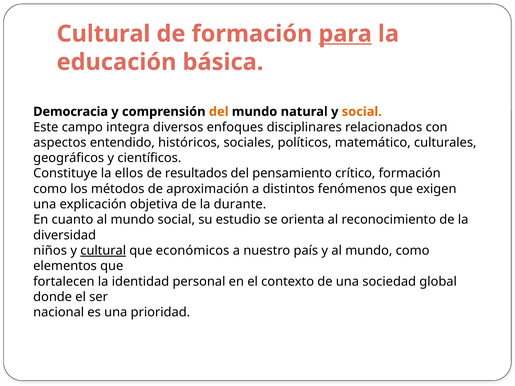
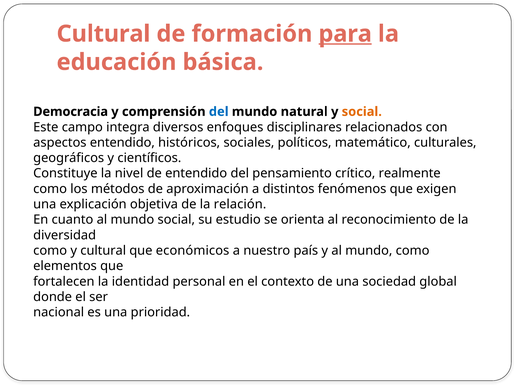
del at (219, 112) colour: orange -> blue
ellos: ellos -> nivel
de resultados: resultados -> entendido
crítico formación: formación -> realmente
durante: durante -> relación
niños at (50, 251): niños -> como
cultural at (103, 251) underline: present -> none
